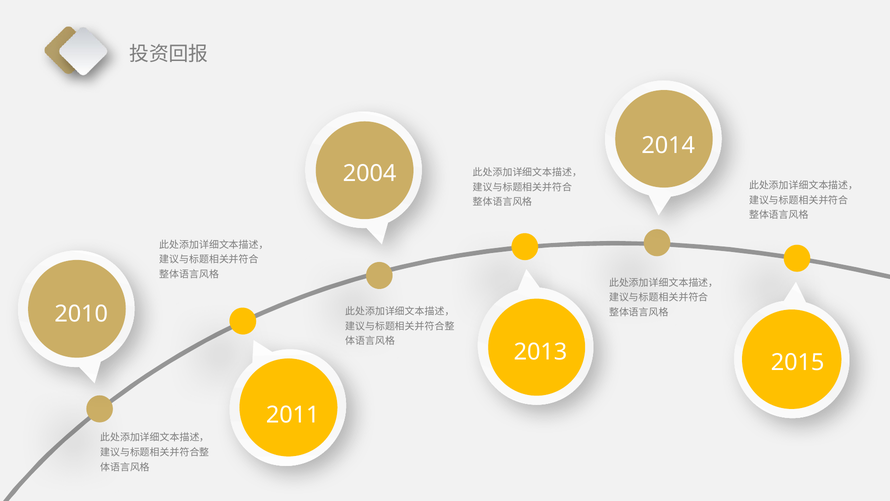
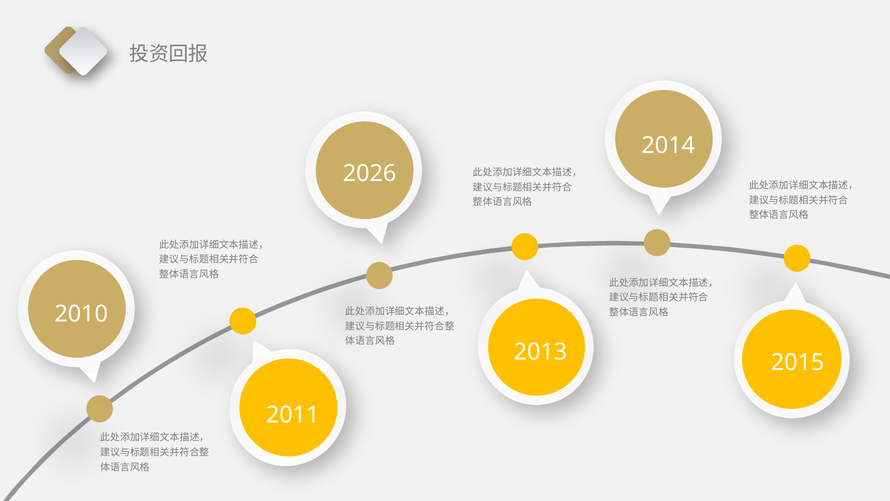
2004: 2004 -> 2026
